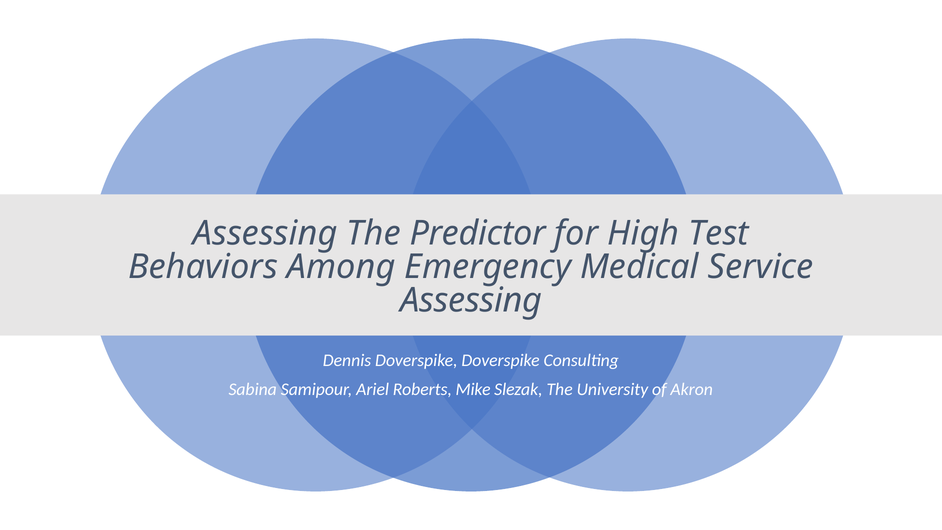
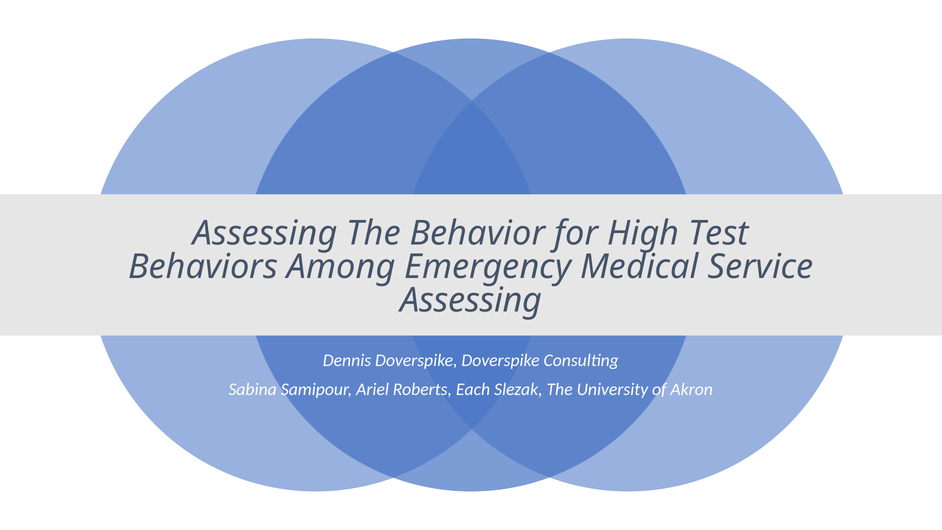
Predictor: Predictor -> Behavior
Mike: Mike -> Each
